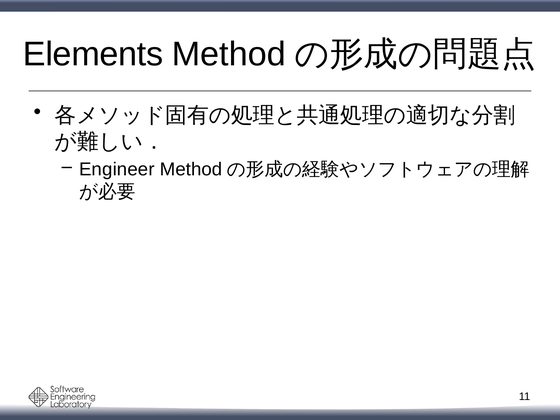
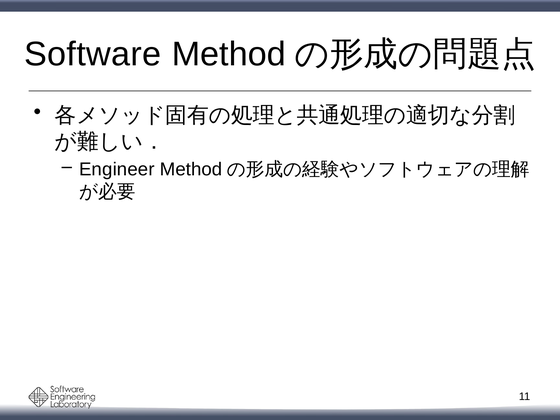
Elements: Elements -> Software
